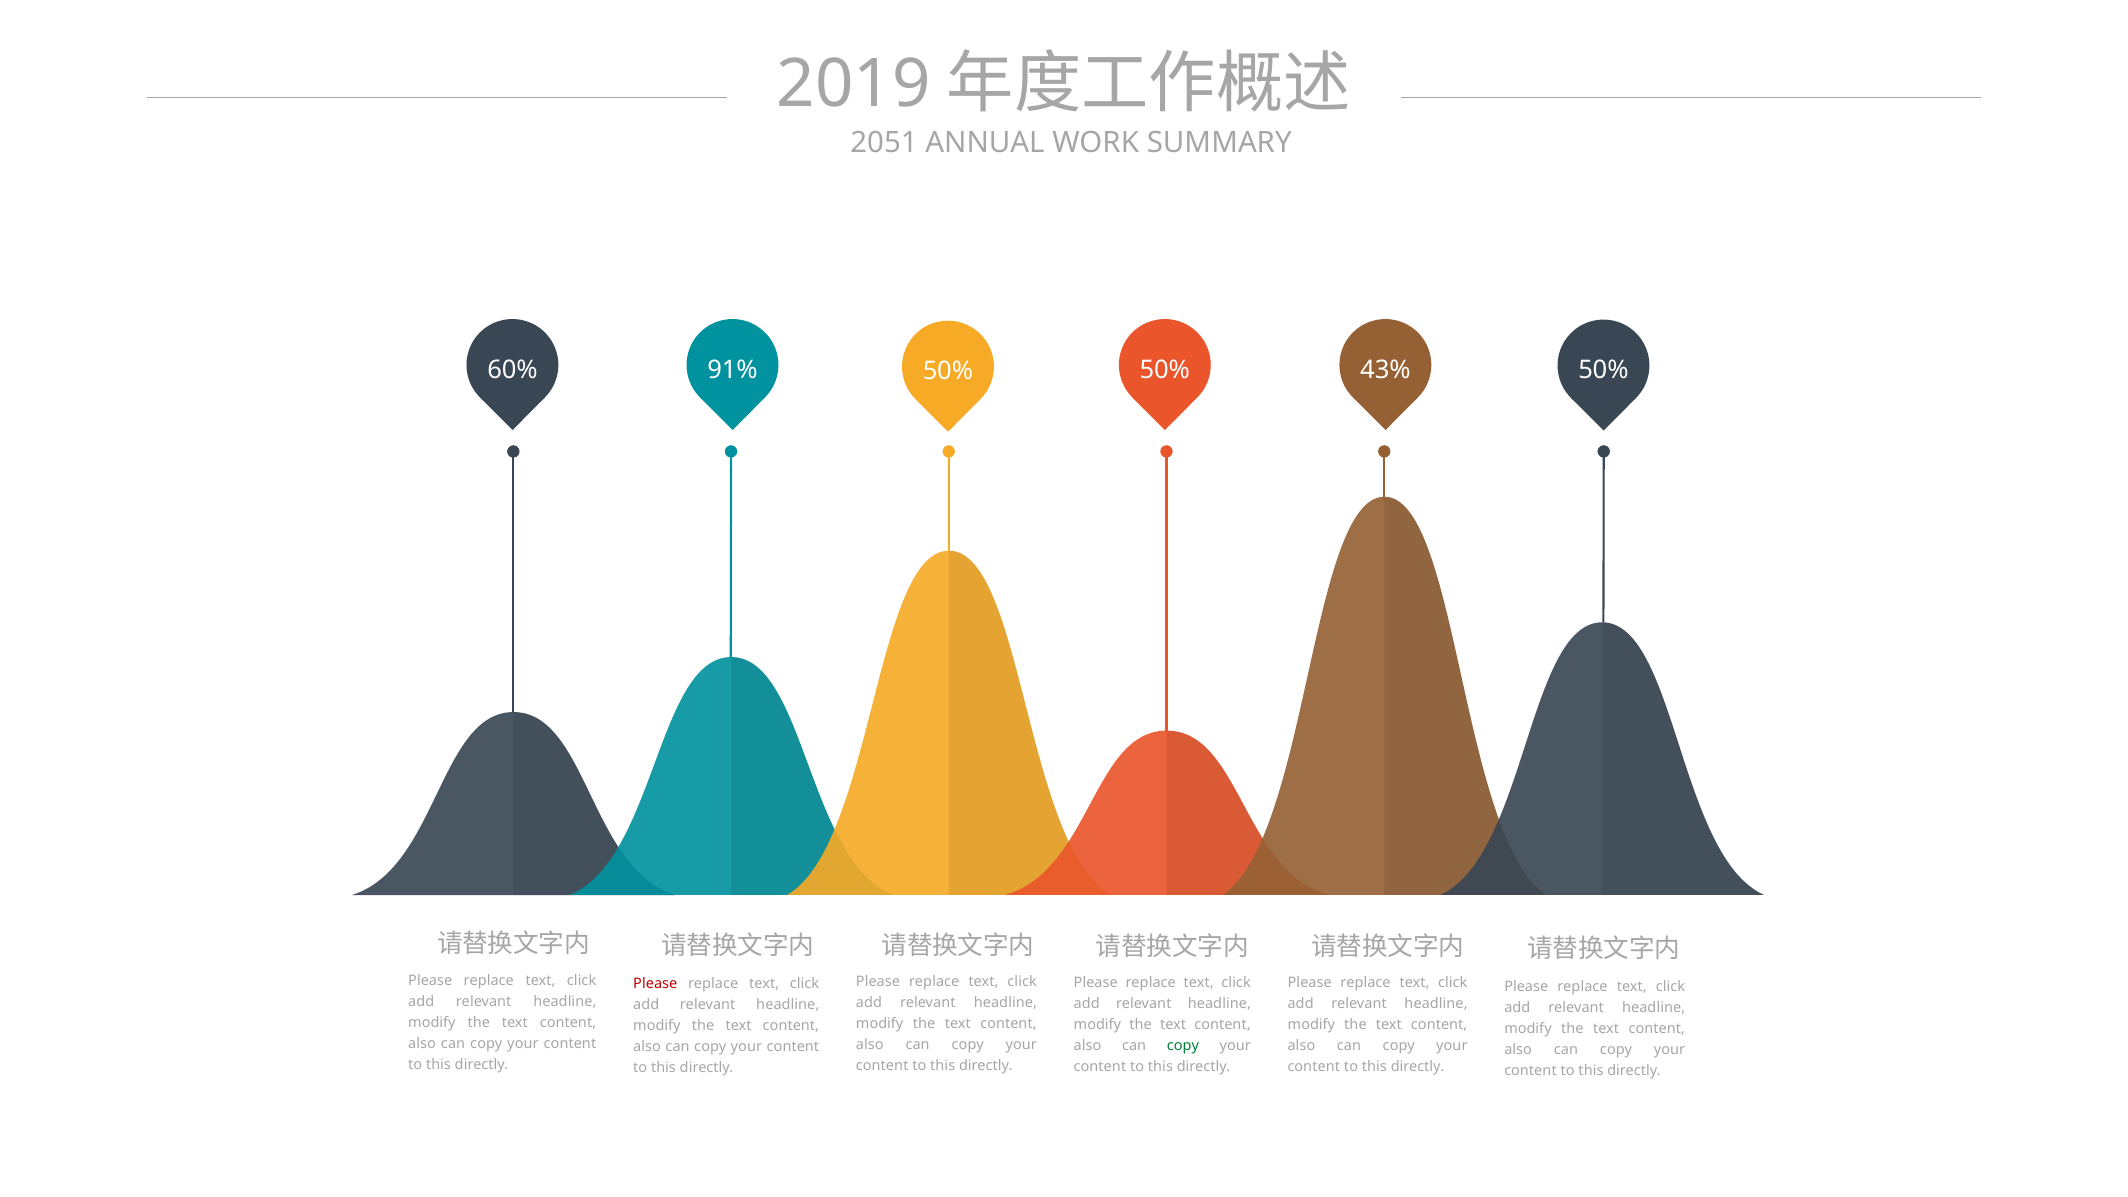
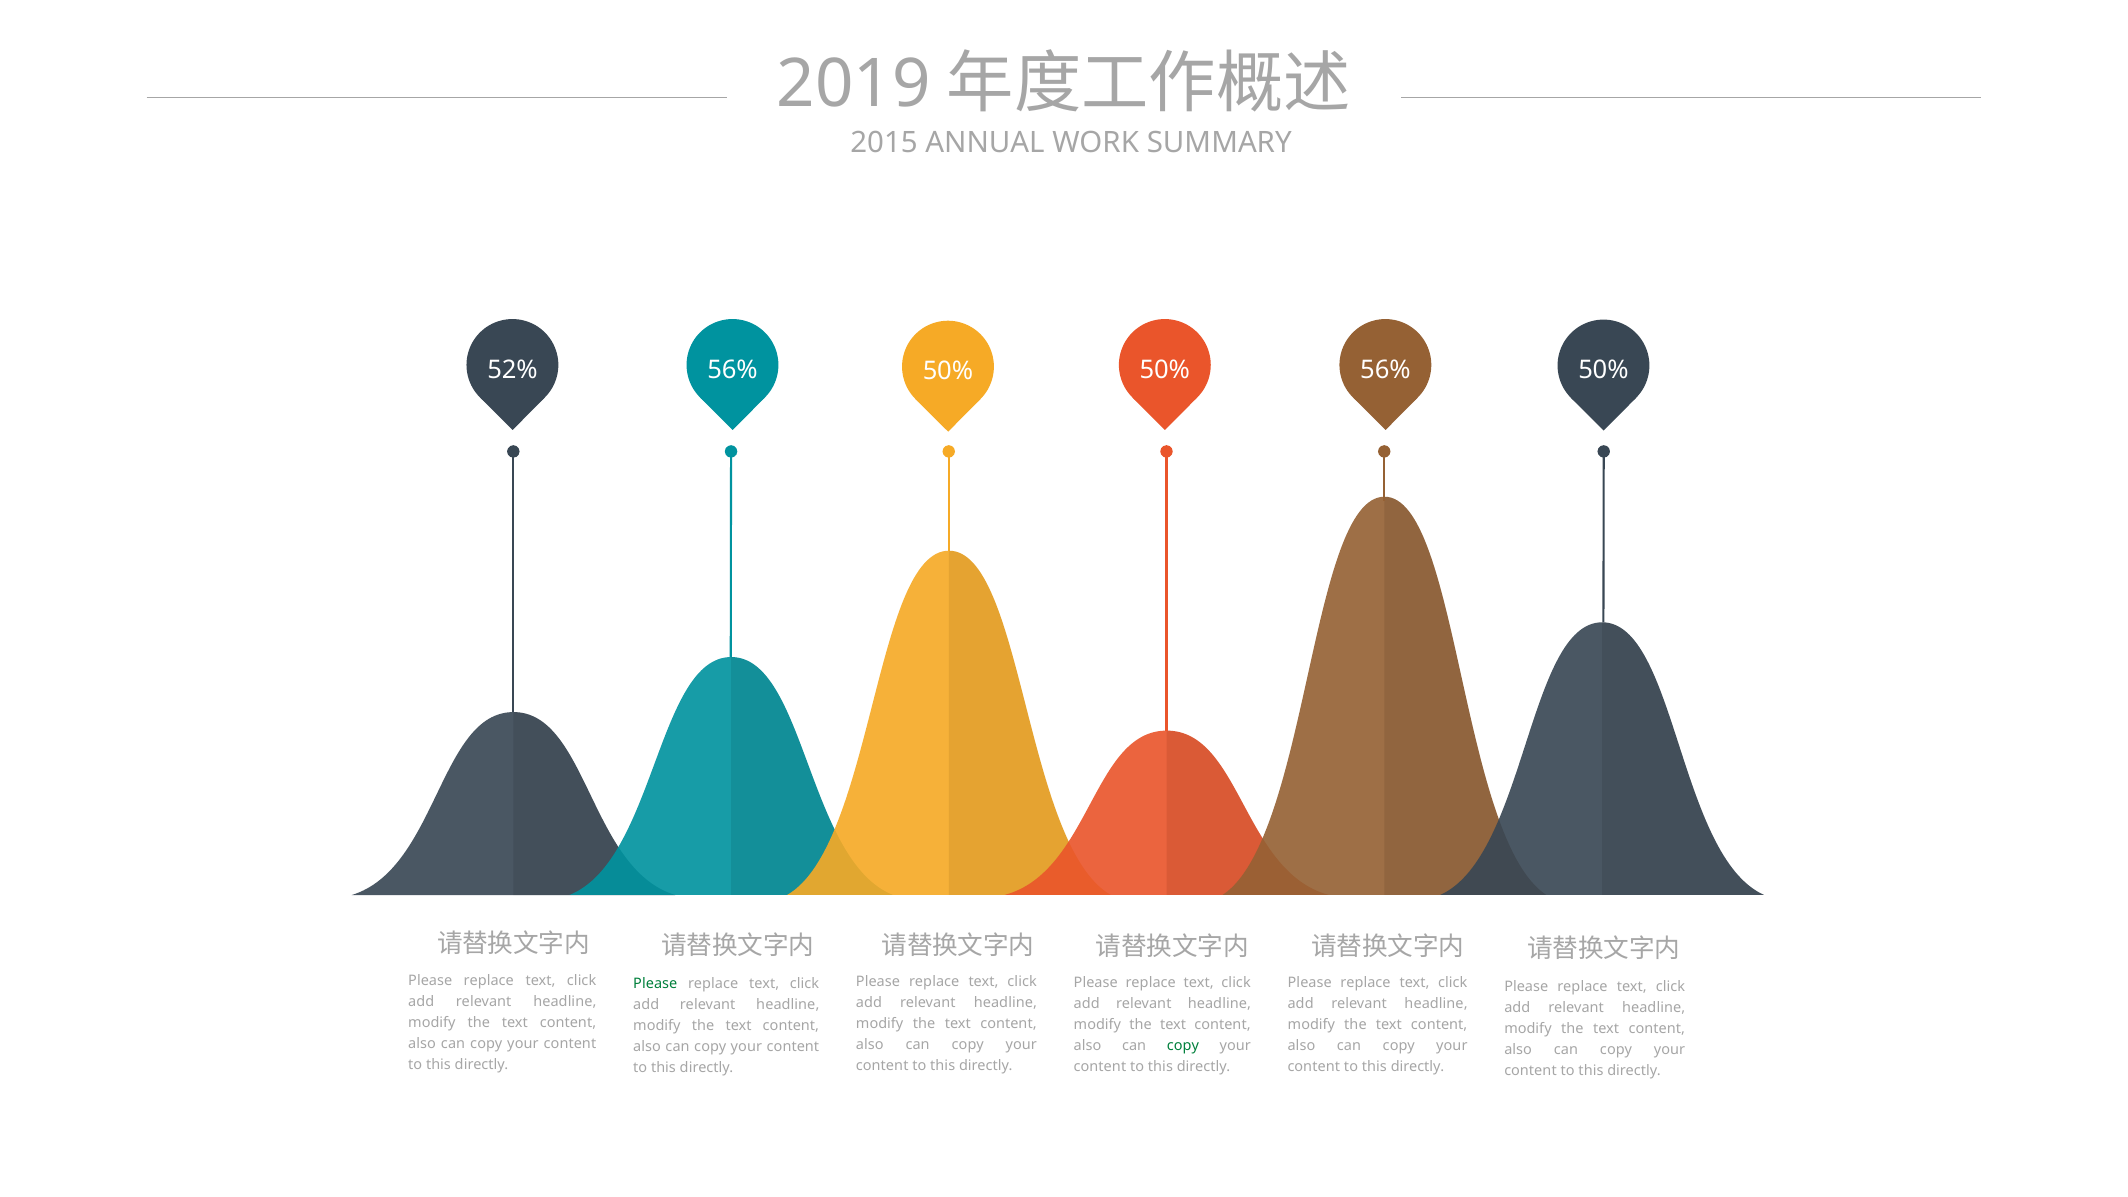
2051: 2051 -> 2015
60%: 60% -> 52%
91% at (733, 370): 91% -> 56%
50% 43%: 43% -> 56%
Please at (655, 984) colour: red -> green
